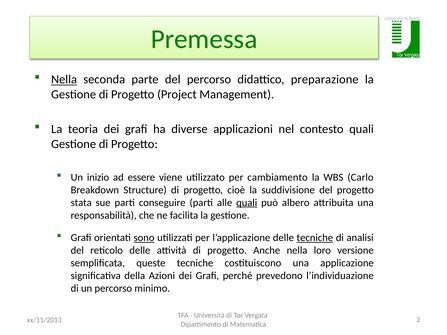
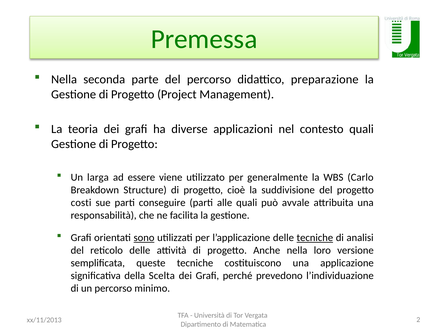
Nella at (64, 80) underline: present -> none
inizio: inizio -> larga
cambiamento: cambiamento -> generalmente
stata: stata -> costi
quali at (247, 203) underline: present -> none
albero: albero -> avvale
Azioni: Azioni -> Scelta
